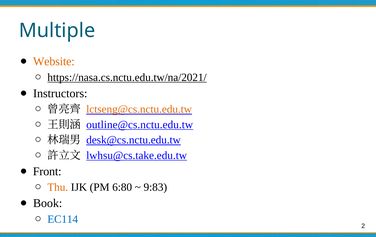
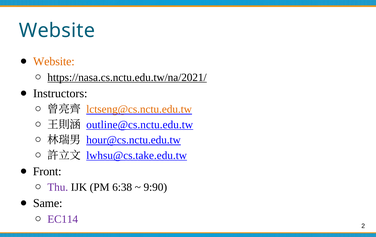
Multiple at (57, 31): Multiple -> Website
desk@cs.nctu.edu.tw: desk@cs.nctu.edu.tw -> hour@cs.nctu.edu.tw
Thu colour: orange -> purple
6:80: 6:80 -> 6:38
9:83: 9:83 -> 9:90
Book: Book -> Same
EC114 colour: blue -> purple
